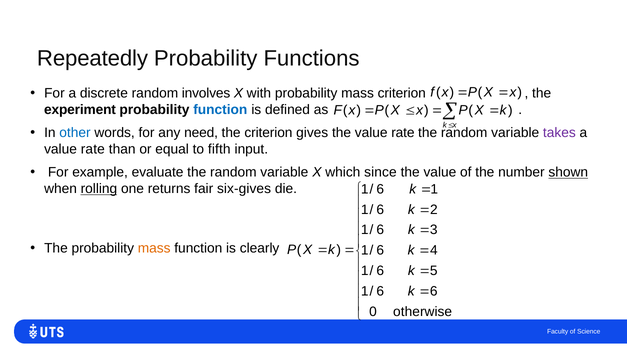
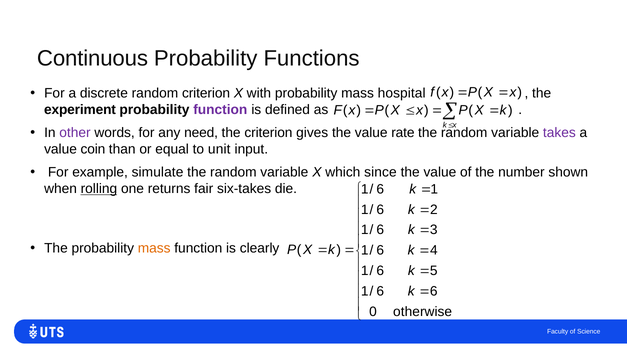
Repeatedly: Repeatedly -> Continuous
random involves: involves -> criterion
mass criterion: criterion -> hospital
function at (220, 110) colour: blue -> purple
other colour: blue -> purple
rate at (93, 149): rate -> coin
fifth: fifth -> unit
evaluate: evaluate -> simulate
shown underline: present -> none
six-gives: six-gives -> six-takes
